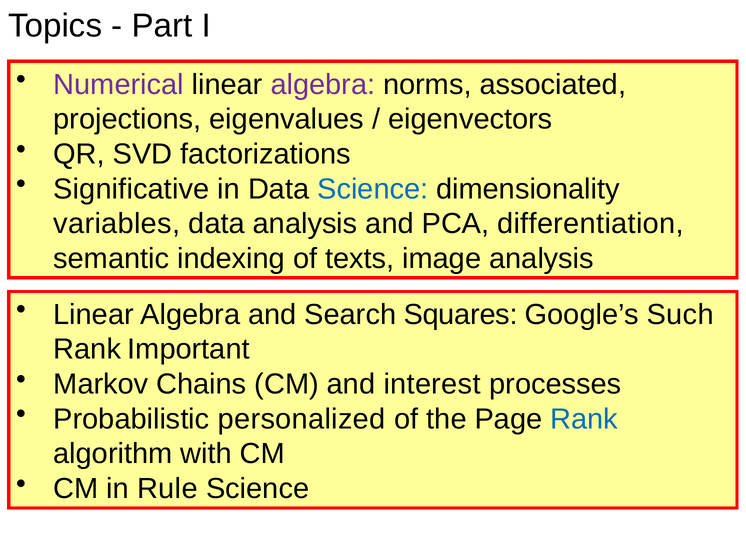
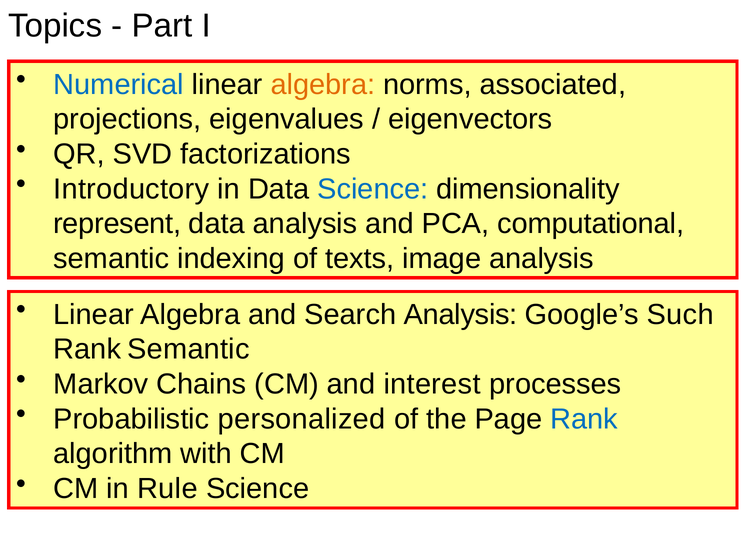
Numerical colour: purple -> blue
algebra at (323, 84) colour: purple -> orange
Significative: Significative -> Introductory
variables: variables -> represent
differentiation: differentiation -> computational
Search Squares: Squares -> Analysis
Rank Important: Important -> Semantic
